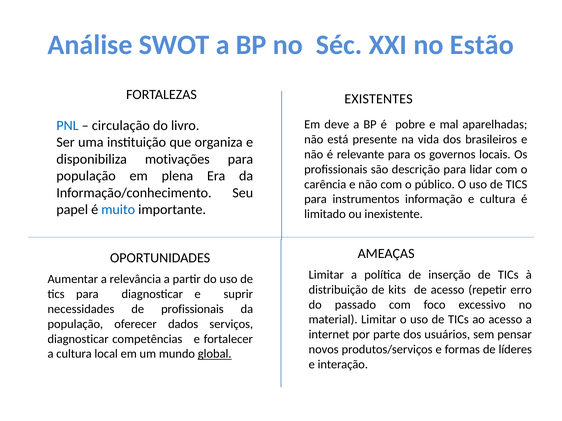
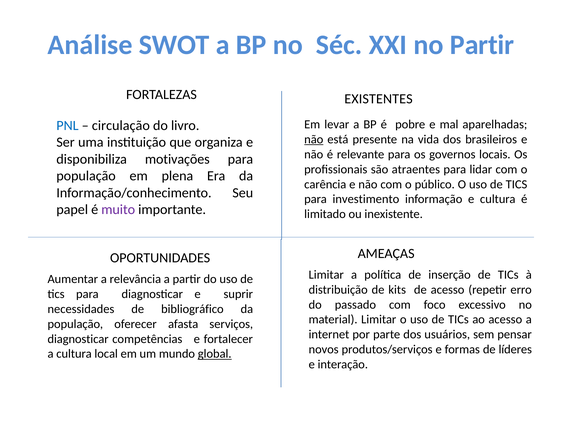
no Estão: Estão -> Partir
deve: deve -> levar
não at (314, 140) underline: none -> present
descrição: descrição -> atraentes
instrumentos: instrumentos -> investimento
muito colour: blue -> purple
de profissionais: profissionais -> bibliográfico
dados: dados -> afasta
